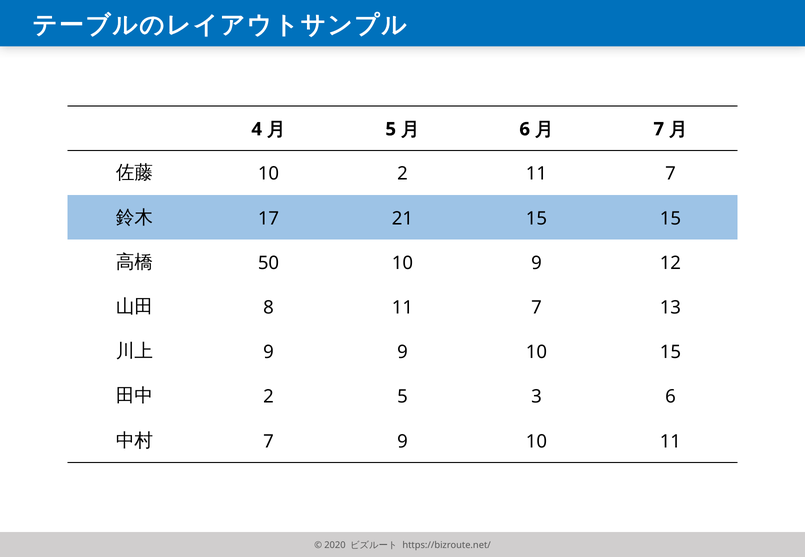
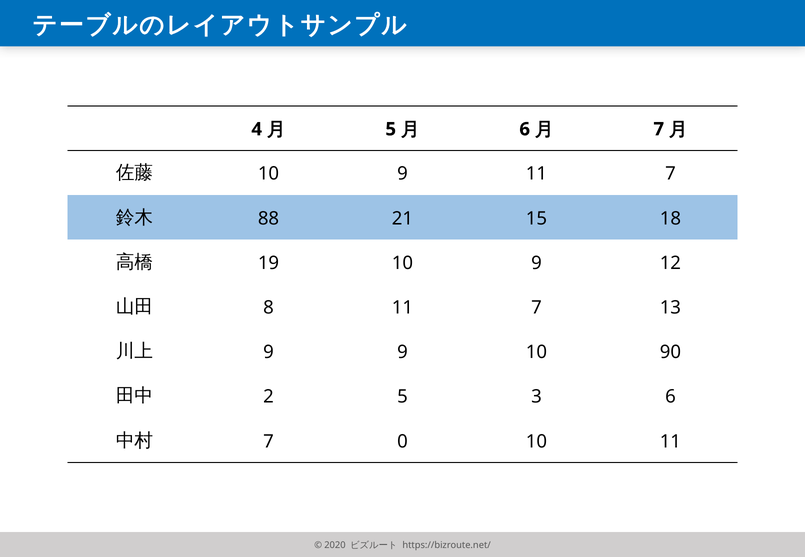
2 at (403, 174): 2 -> 9
17: 17 -> 88
15 15: 15 -> 18
50: 50 -> 19
10 15: 15 -> 90
7 9: 9 -> 0
